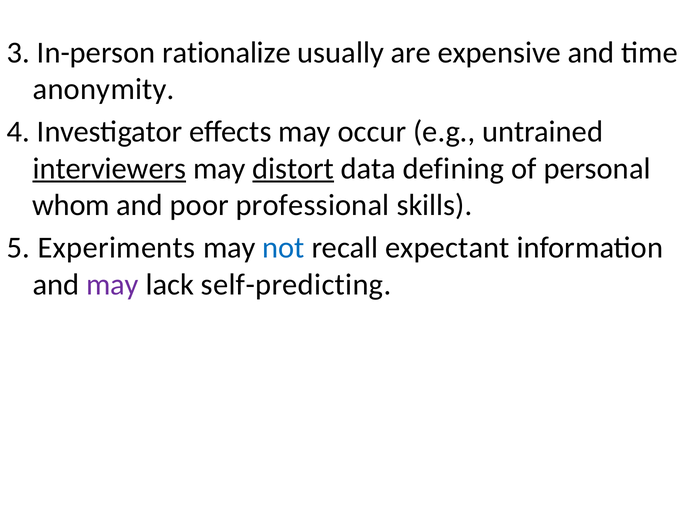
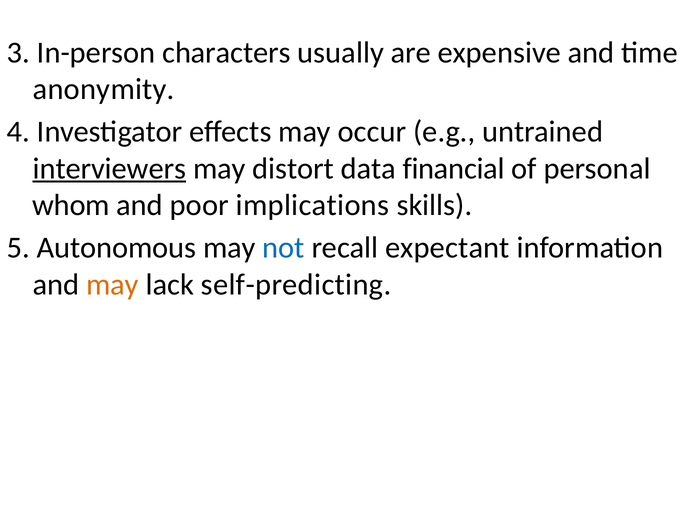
rationalize: rationalize -> characters
distort underline: present -> none
defining: defining -> financial
professional: professional -> implications
Experiments: Experiments -> Autonomous
may at (112, 285) colour: purple -> orange
